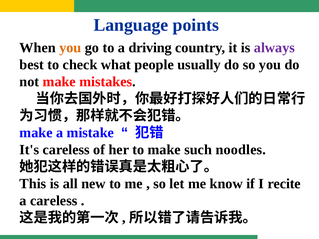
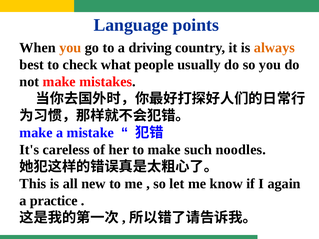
always colour: purple -> orange
recite: recite -> again
a careless: careless -> practice
